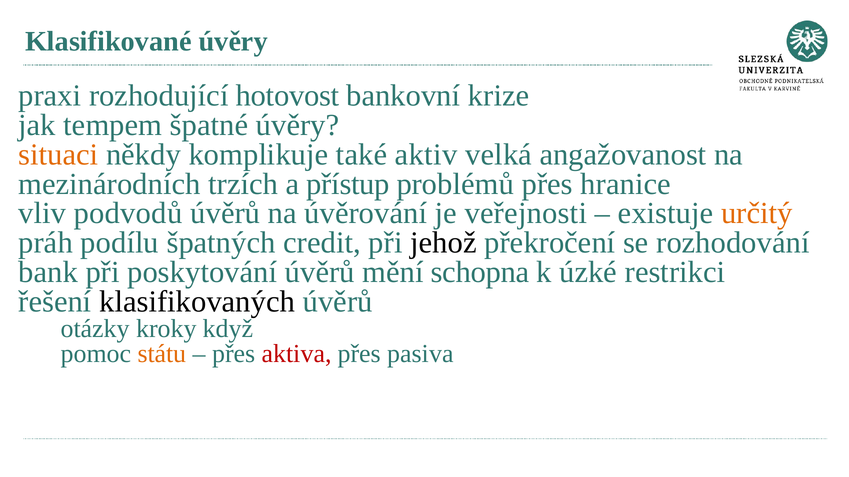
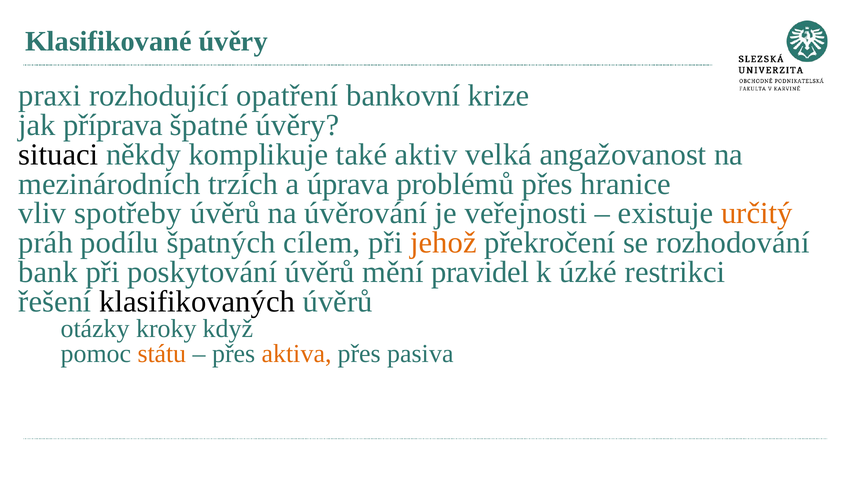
hotovost: hotovost -> opatření
tempem: tempem -> příprava
situaci colour: orange -> black
přístup: přístup -> úprava
podvodů: podvodů -> spotřeby
credit: credit -> cílem
jehož colour: black -> orange
schopna: schopna -> pravidel
aktiva colour: red -> orange
